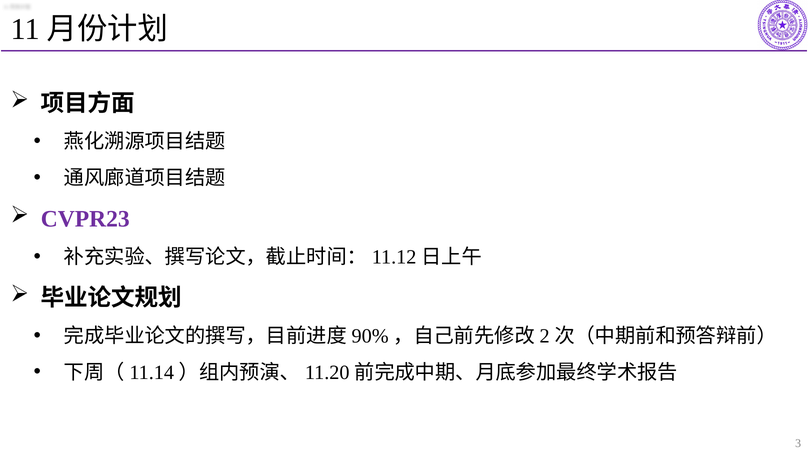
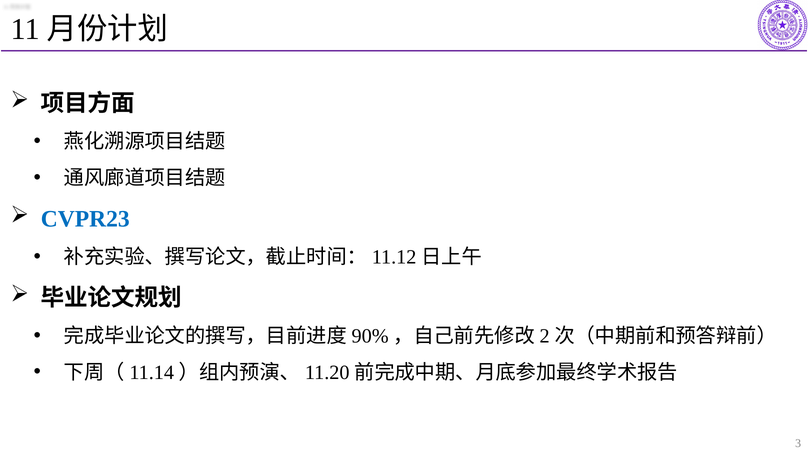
CVPR23 colour: purple -> blue
